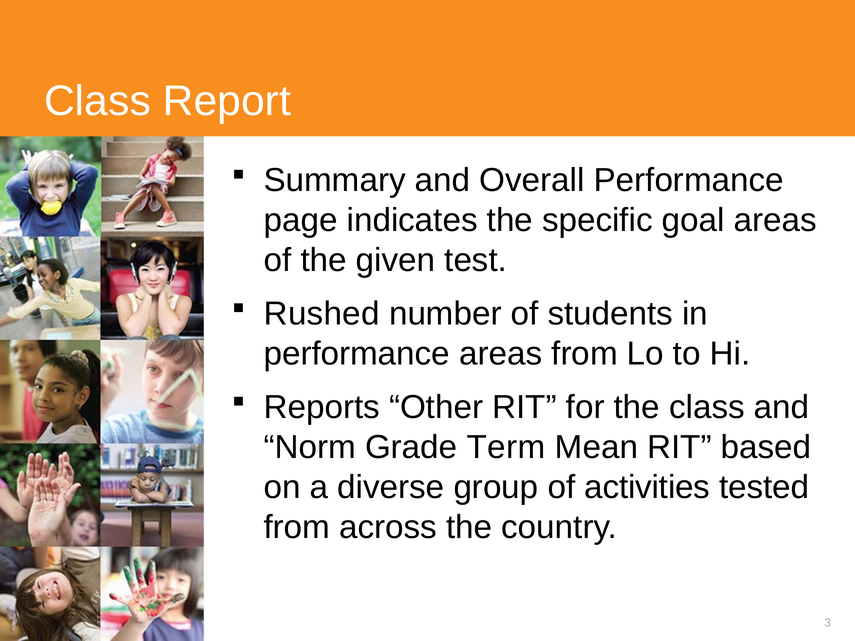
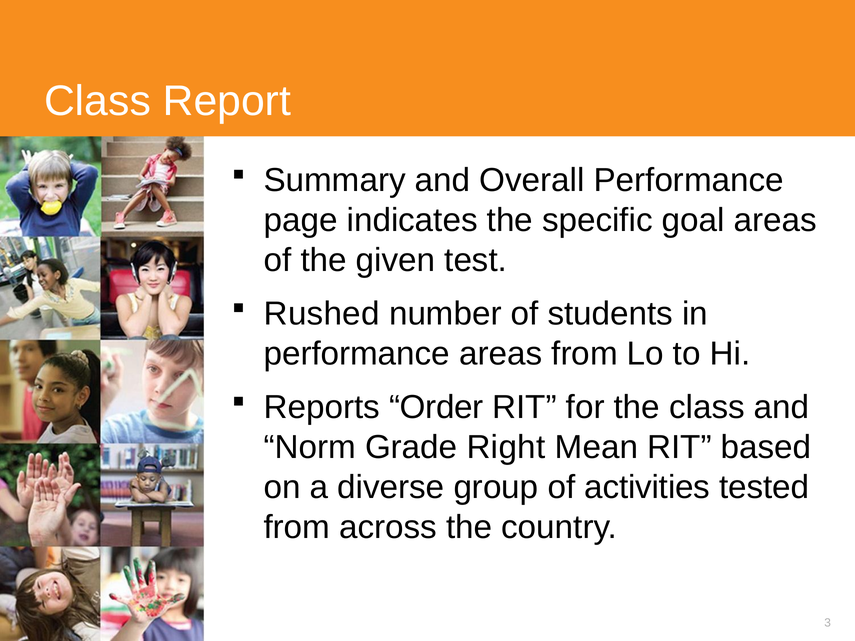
Other: Other -> Order
Term: Term -> Right
